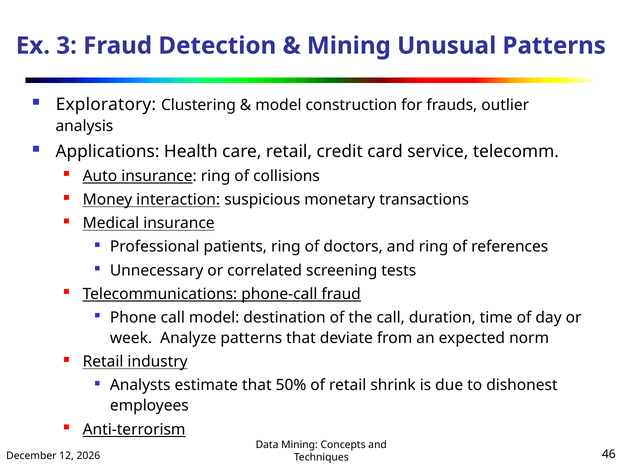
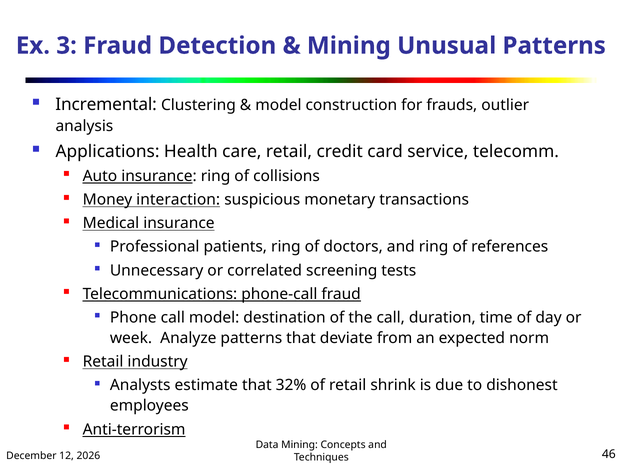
Exploratory: Exploratory -> Incremental
50%: 50% -> 32%
